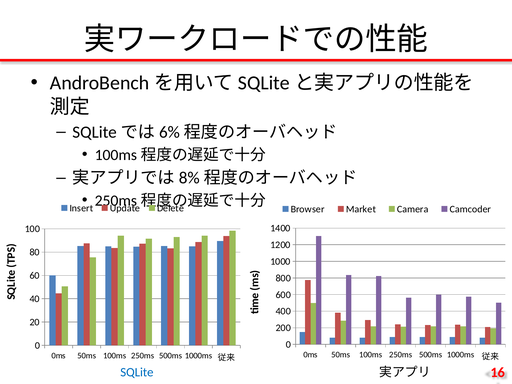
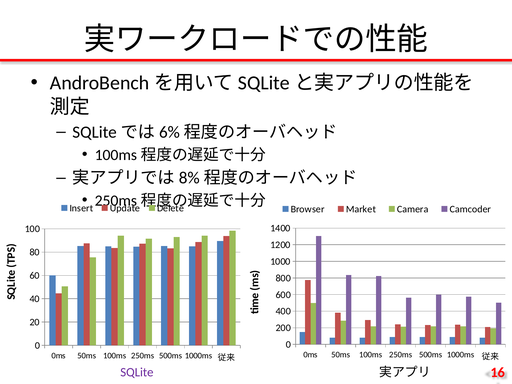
SQLite colour: blue -> purple
